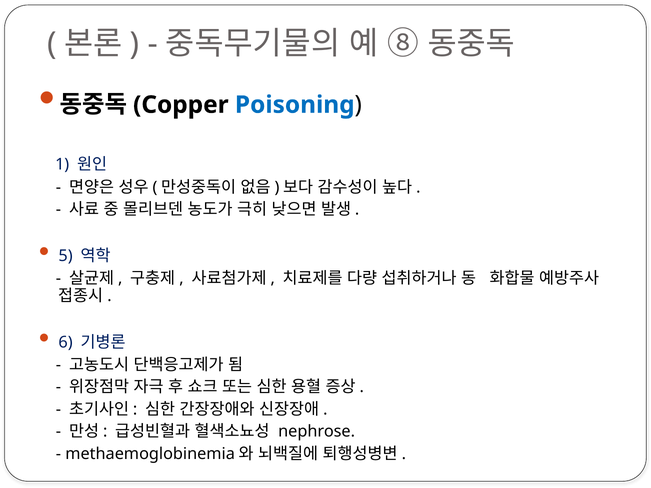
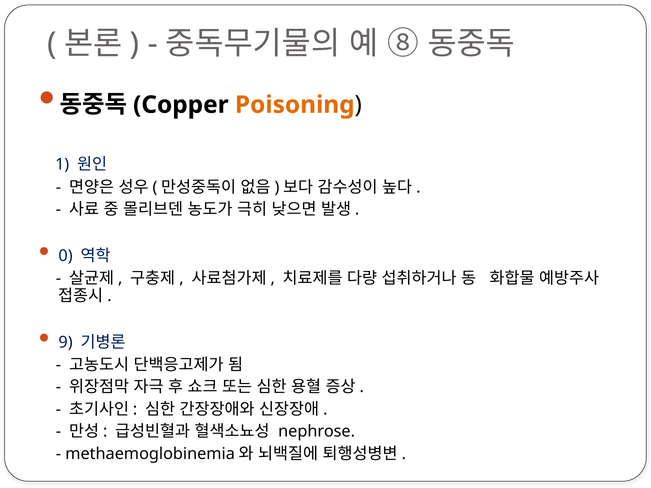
Poisoning colour: blue -> orange
5: 5 -> 0
6: 6 -> 9
